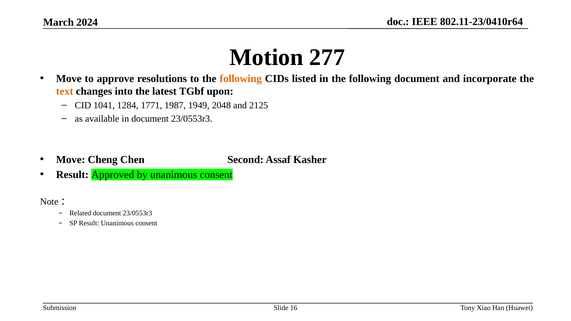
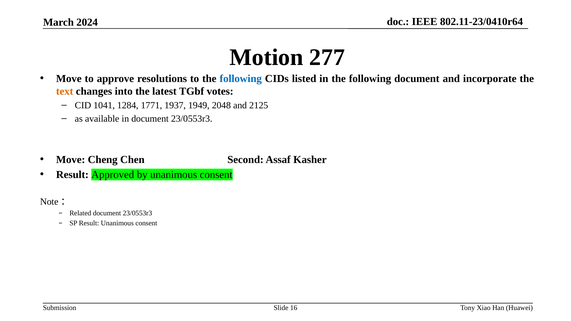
following at (241, 79) colour: orange -> blue
upon: upon -> votes
1987: 1987 -> 1937
